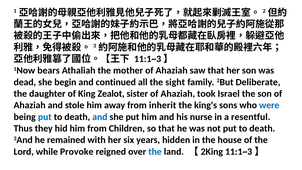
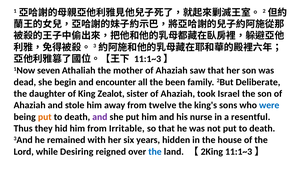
bears: bears -> seven
continued: continued -> encounter
sight: sight -> been
inherit: inherit -> twelve
put at (45, 117) colour: blue -> orange
and at (100, 117) colour: blue -> purple
Children: Children -> Irritable
Provoke: Provoke -> Desiring
